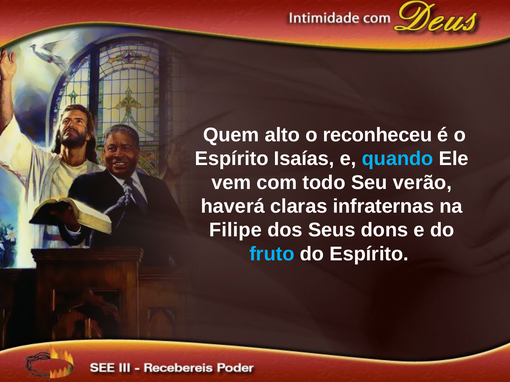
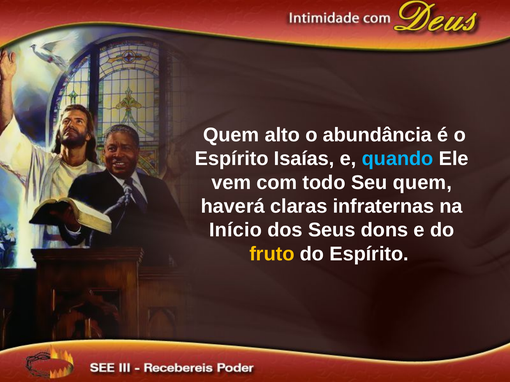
reconheceu: reconheceu -> abundância
Seu verão: verão -> quem
Filipe: Filipe -> Início
fruto colour: light blue -> yellow
